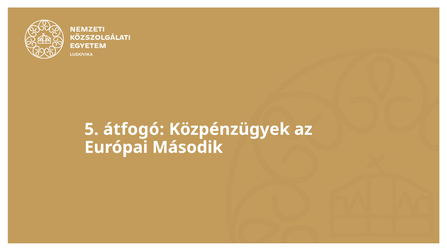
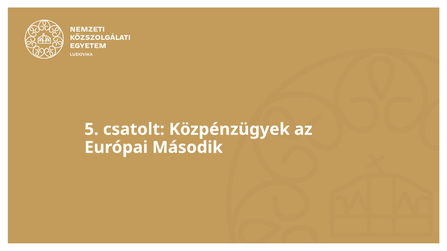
átfogó: átfogó -> csatolt
